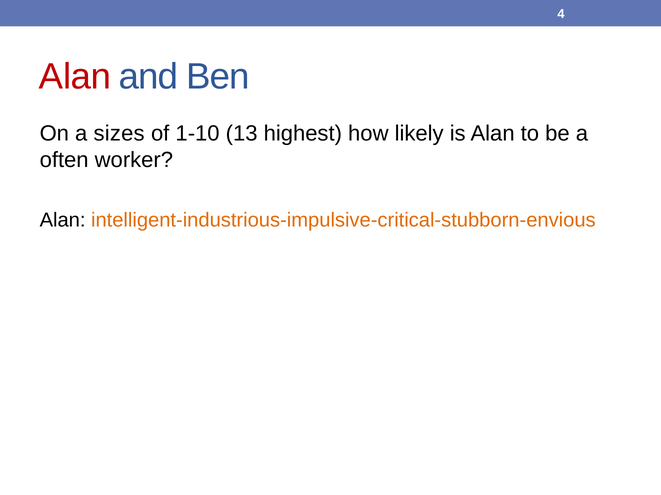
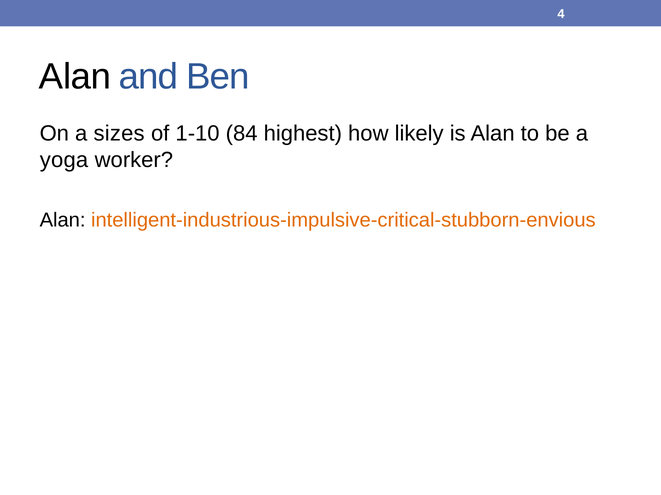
Alan at (75, 77) colour: red -> black
13: 13 -> 84
often: often -> yoga
